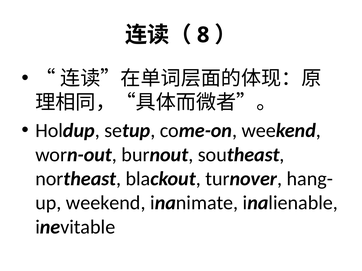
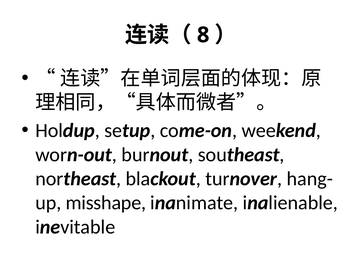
weekend at (106, 203): weekend -> misshape
